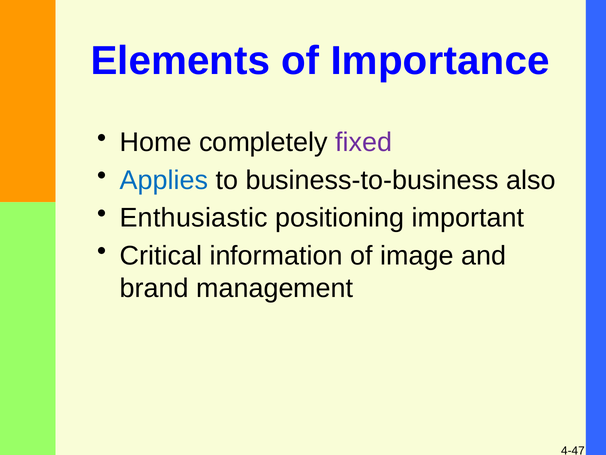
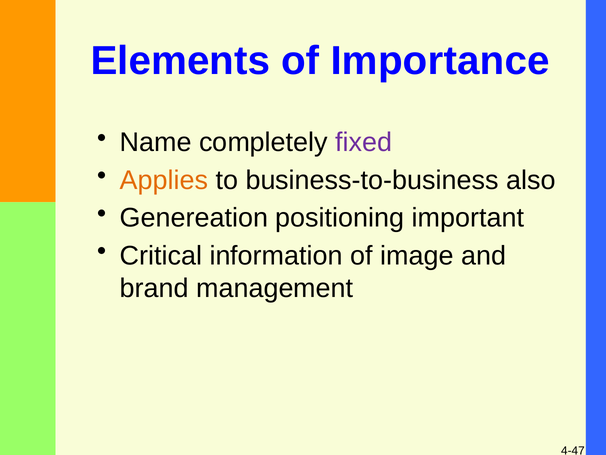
Home: Home -> Name
Applies colour: blue -> orange
Enthusiastic: Enthusiastic -> Genereation
